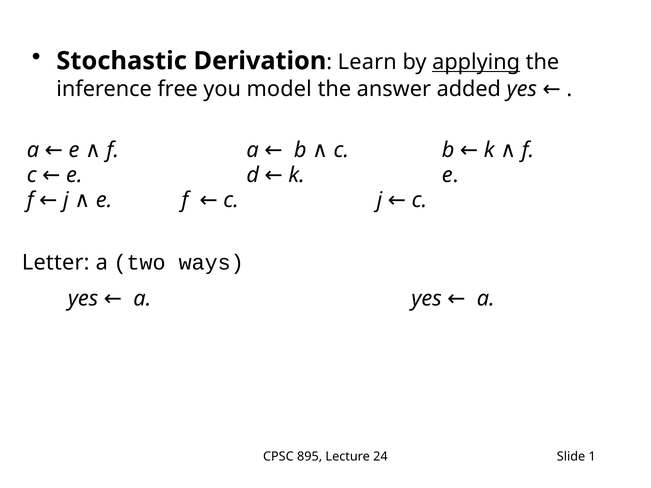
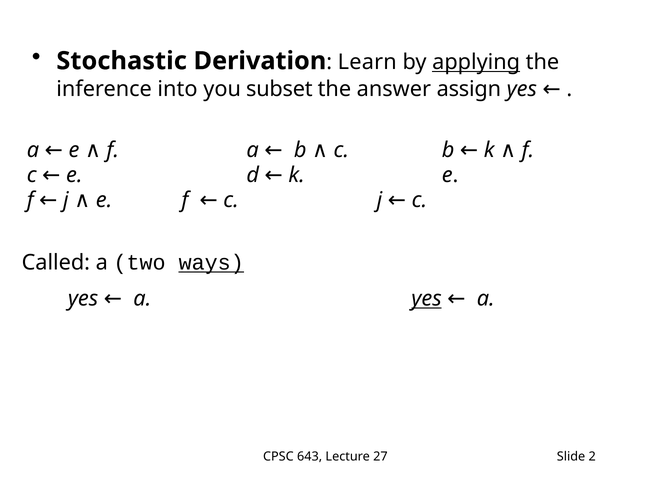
free: free -> into
model: model -> subset
added: added -> assign
Letter: Letter -> Called
ways underline: none -> present
yes at (427, 299) underline: none -> present
895: 895 -> 643
24: 24 -> 27
1: 1 -> 2
